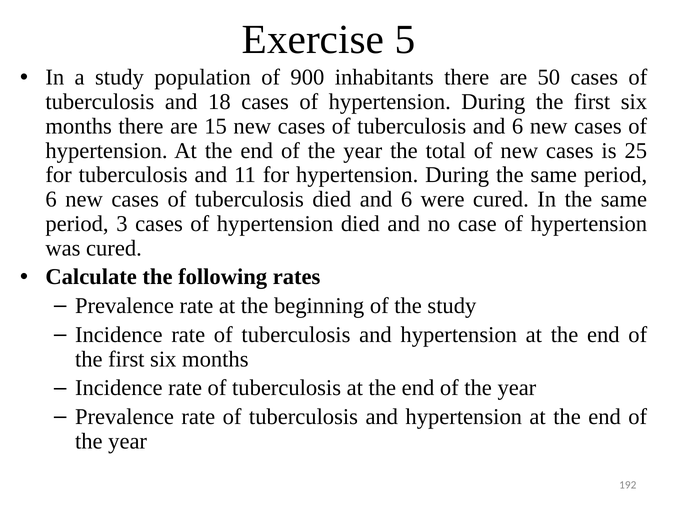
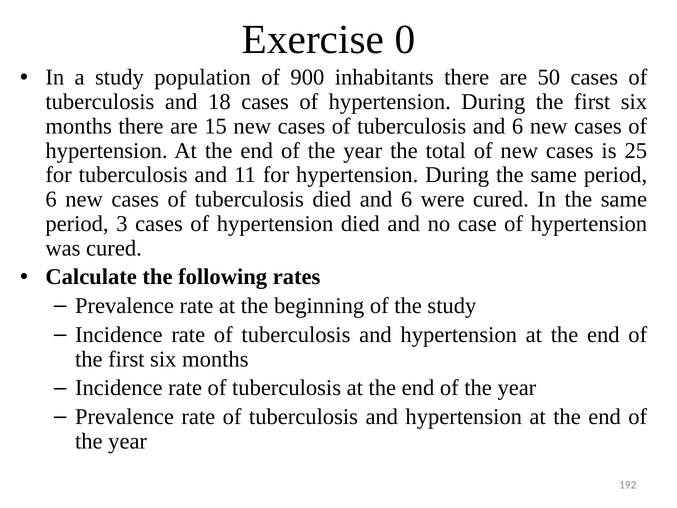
5: 5 -> 0
